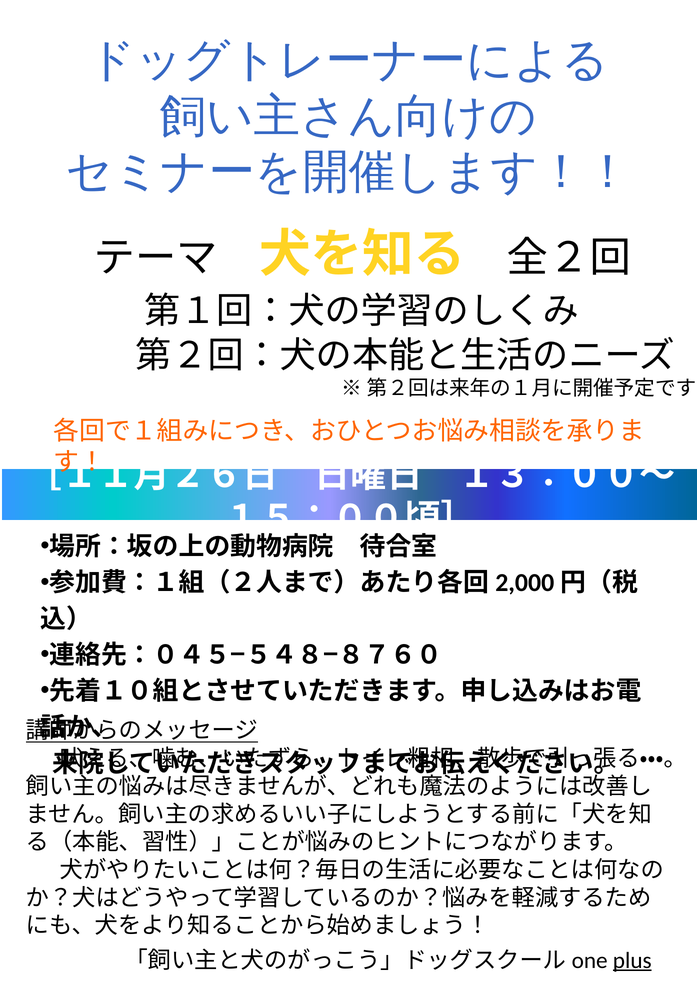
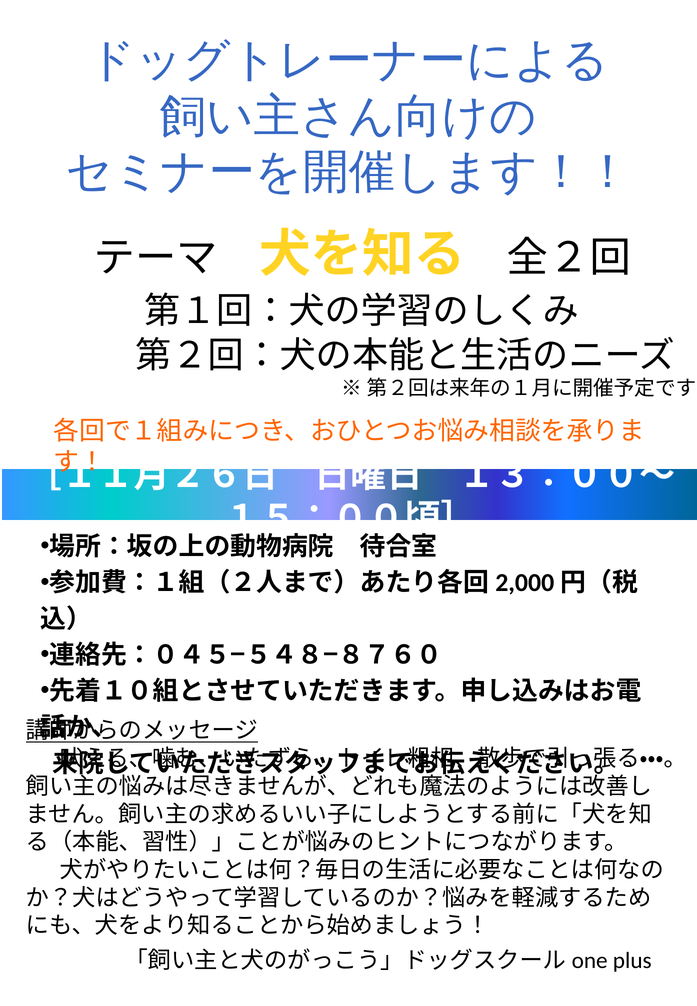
plus underline: present -> none
